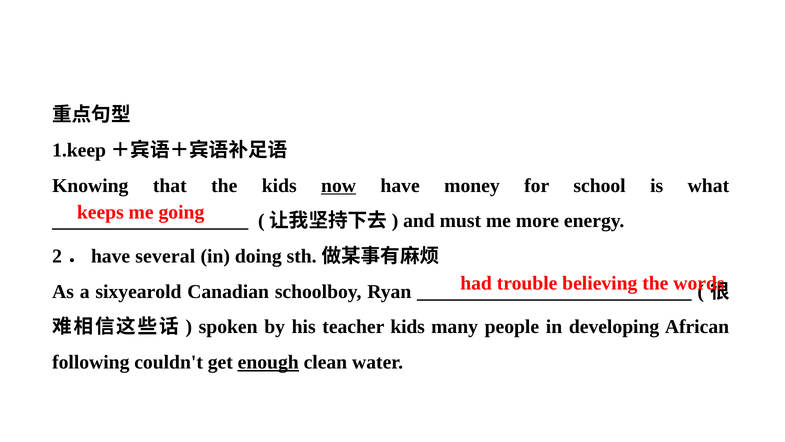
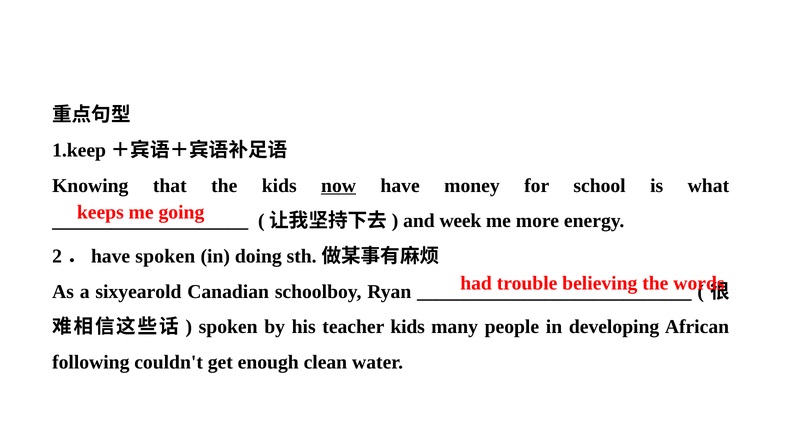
must: must -> week
2．have several: several -> spoken
enough underline: present -> none
